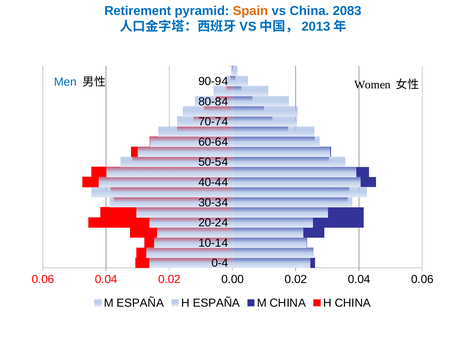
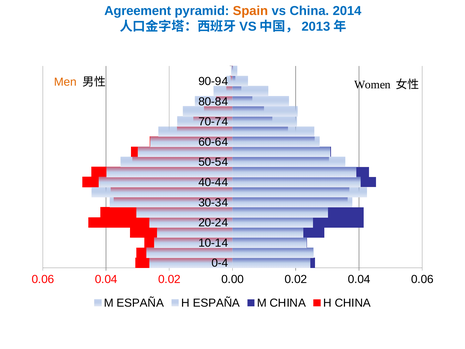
Retirement: Retirement -> Agreement
2083: 2083 -> 2014
Men colour: blue -> orange
